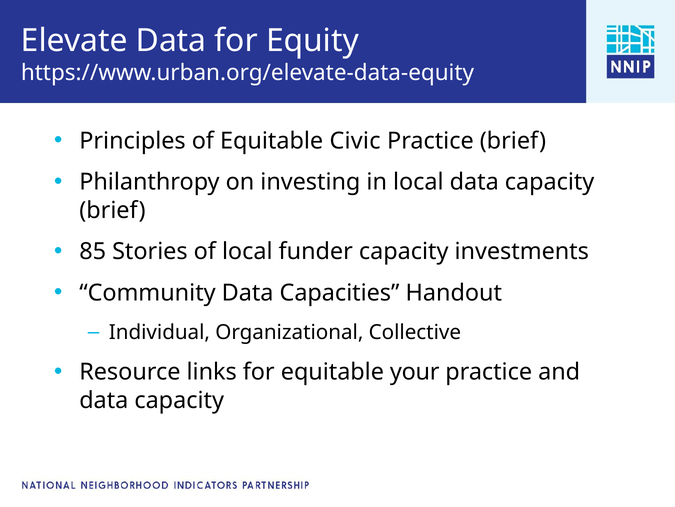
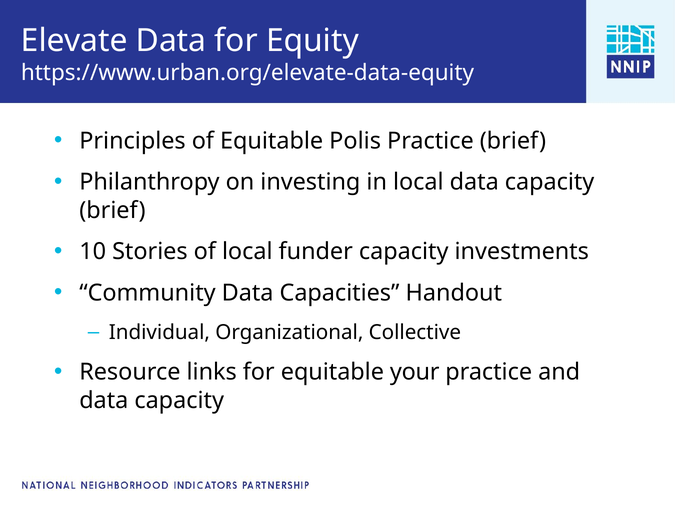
Civic: Civic -> Polis
85: 85 -> 10
